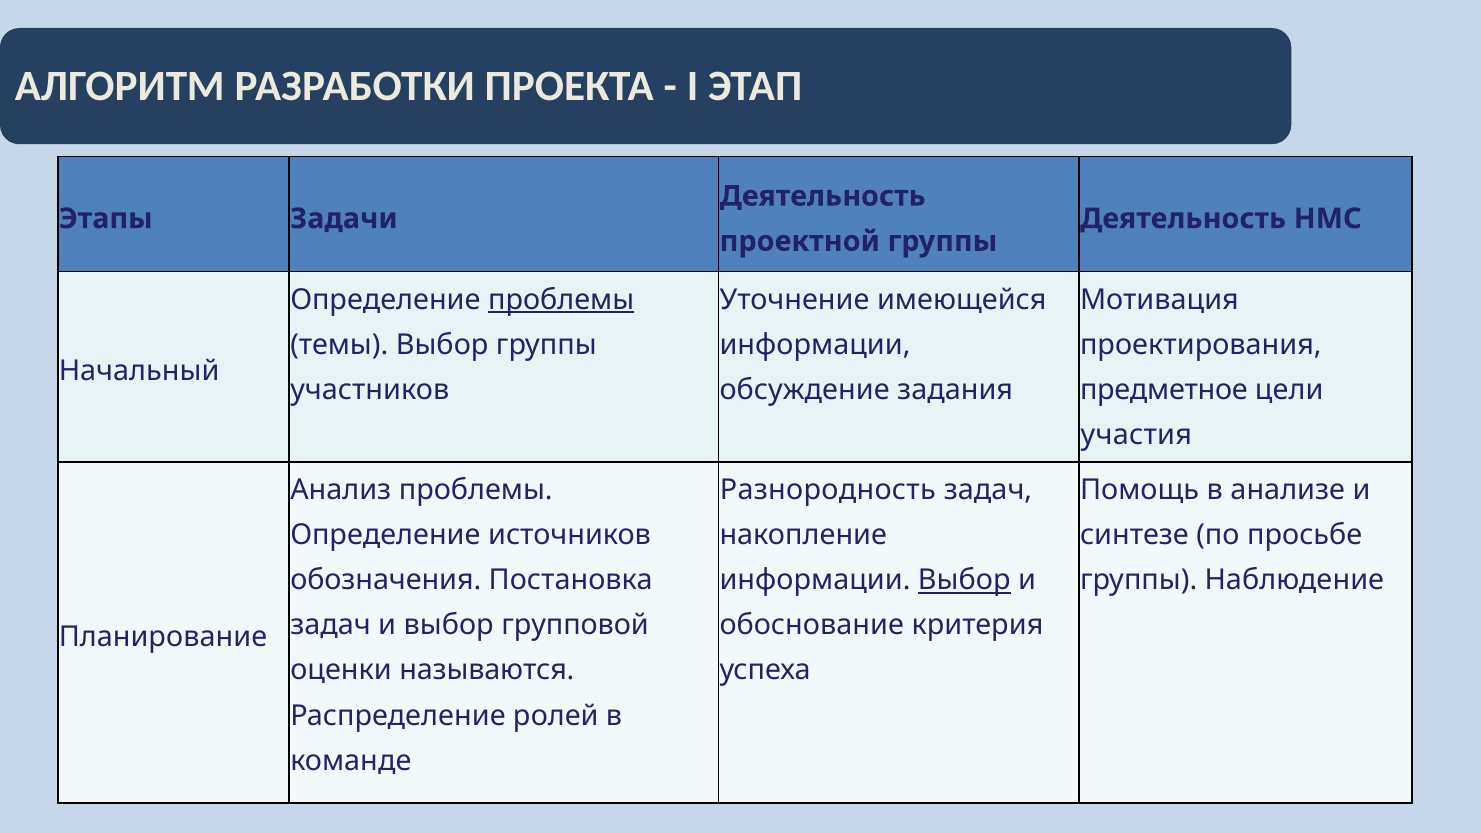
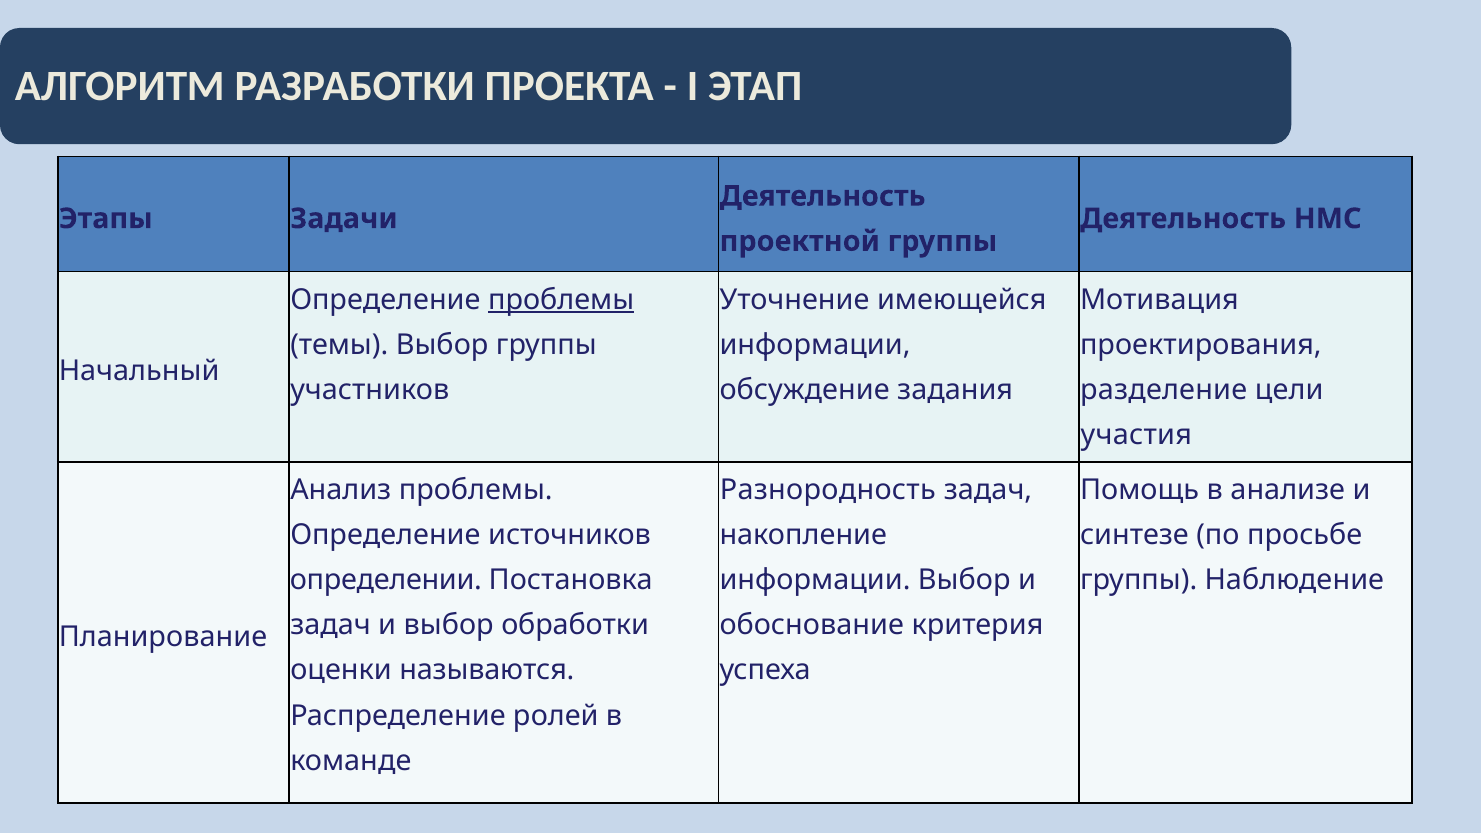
предметное: предметное -> разделение
обозначения: обозначения -> определении
Выбор at (964, 580) underline: present -> none
групповой: групповой -> обработки
